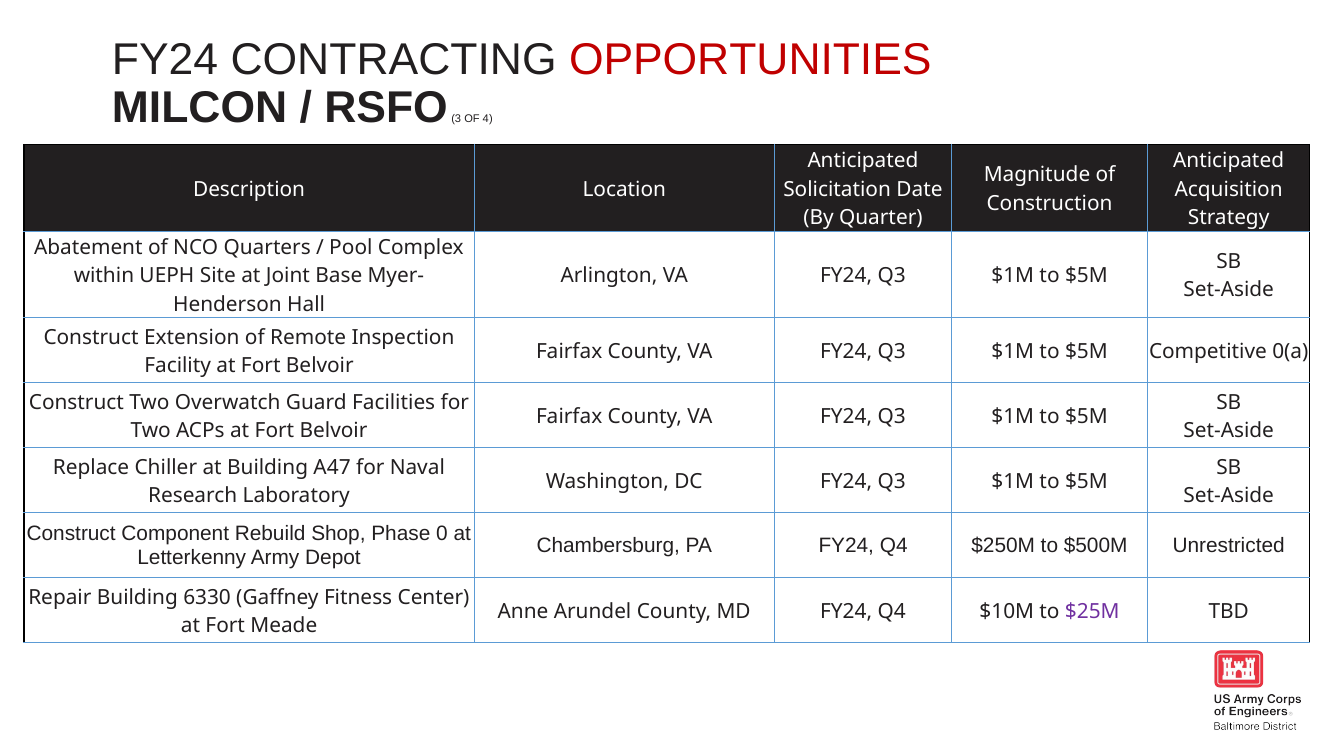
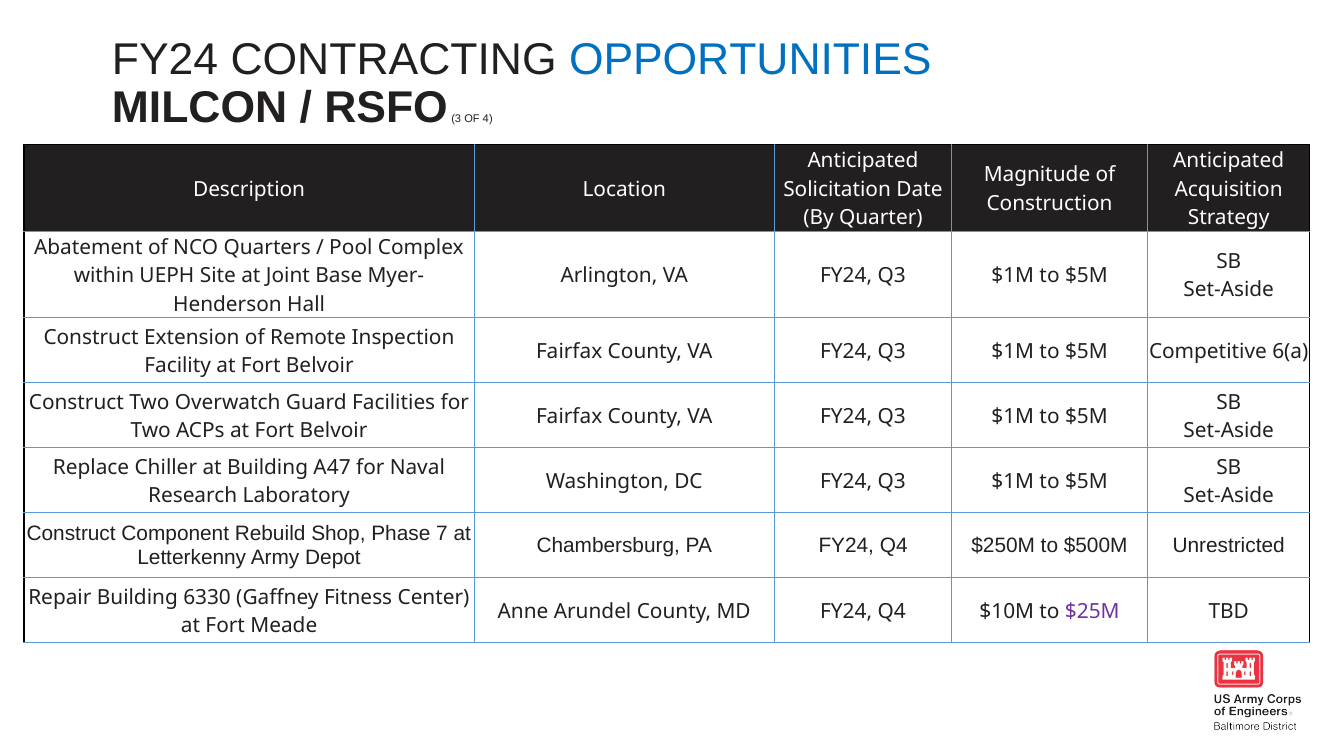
OPPORTUNITIES colour: red -> blue
0(a: 0(a -> 6(a
0: 0 -> 7
